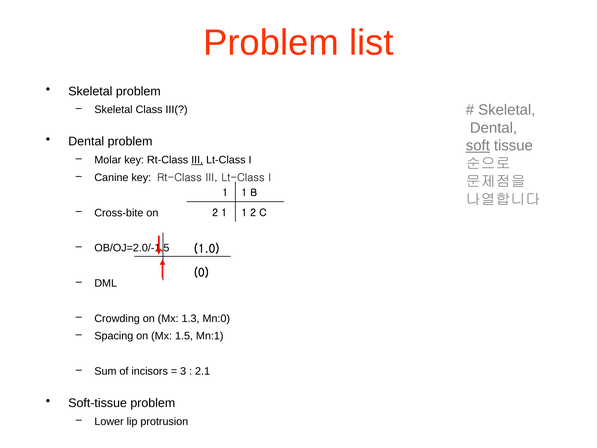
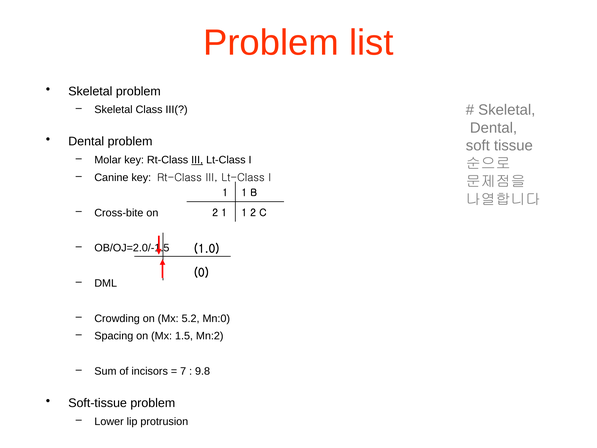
soft underline: present -> none
1.3: 1.3 -> 5.2
Mn:1: Mn:1 -> Mn:2
3: 3 -> 7
2.1: 2.1 -> 9.8
